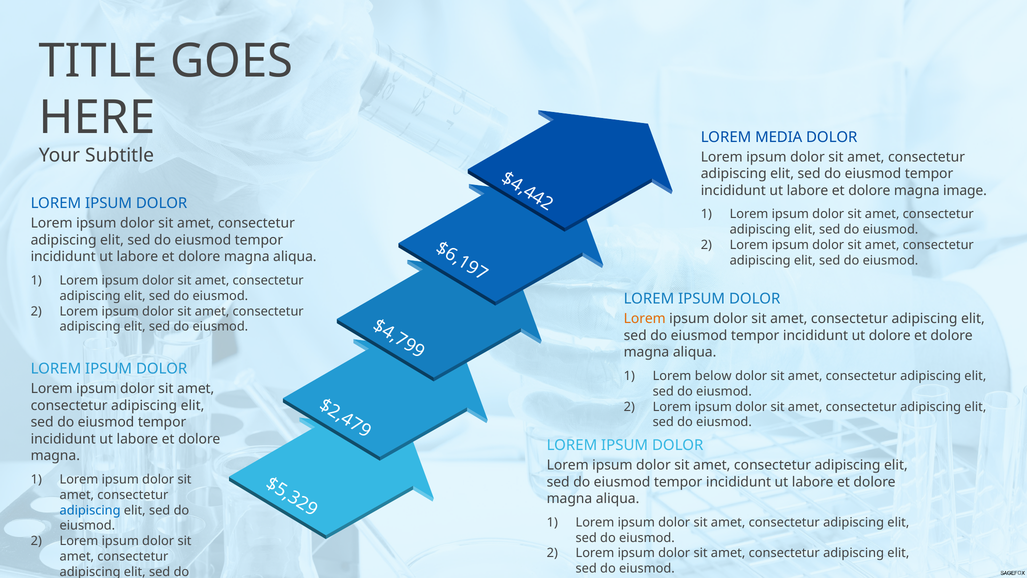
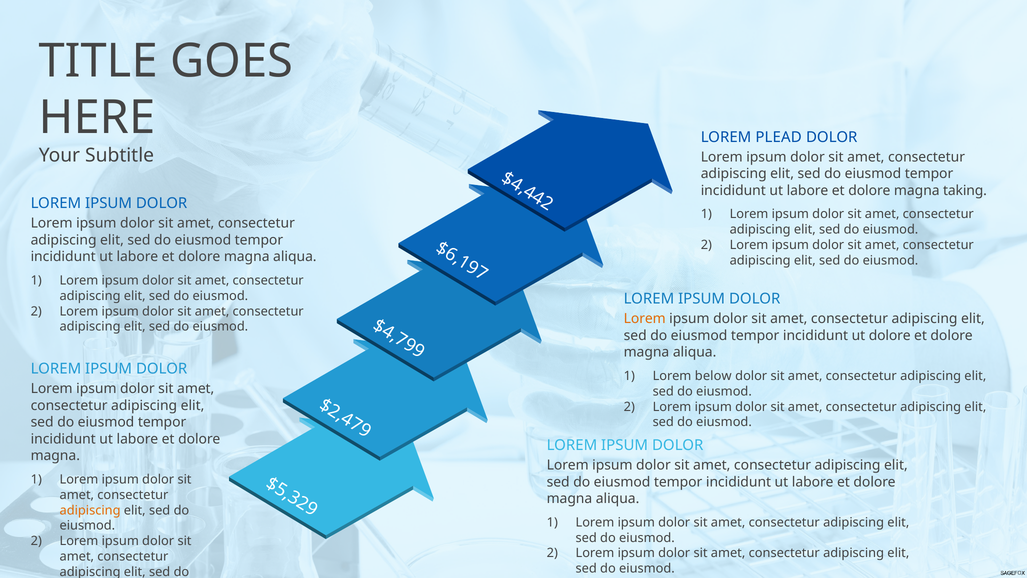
MEDIA: MEDIA -> PLEAD
image: image -> taking
adipiscing at (90, 510) colour: blue -> orange
